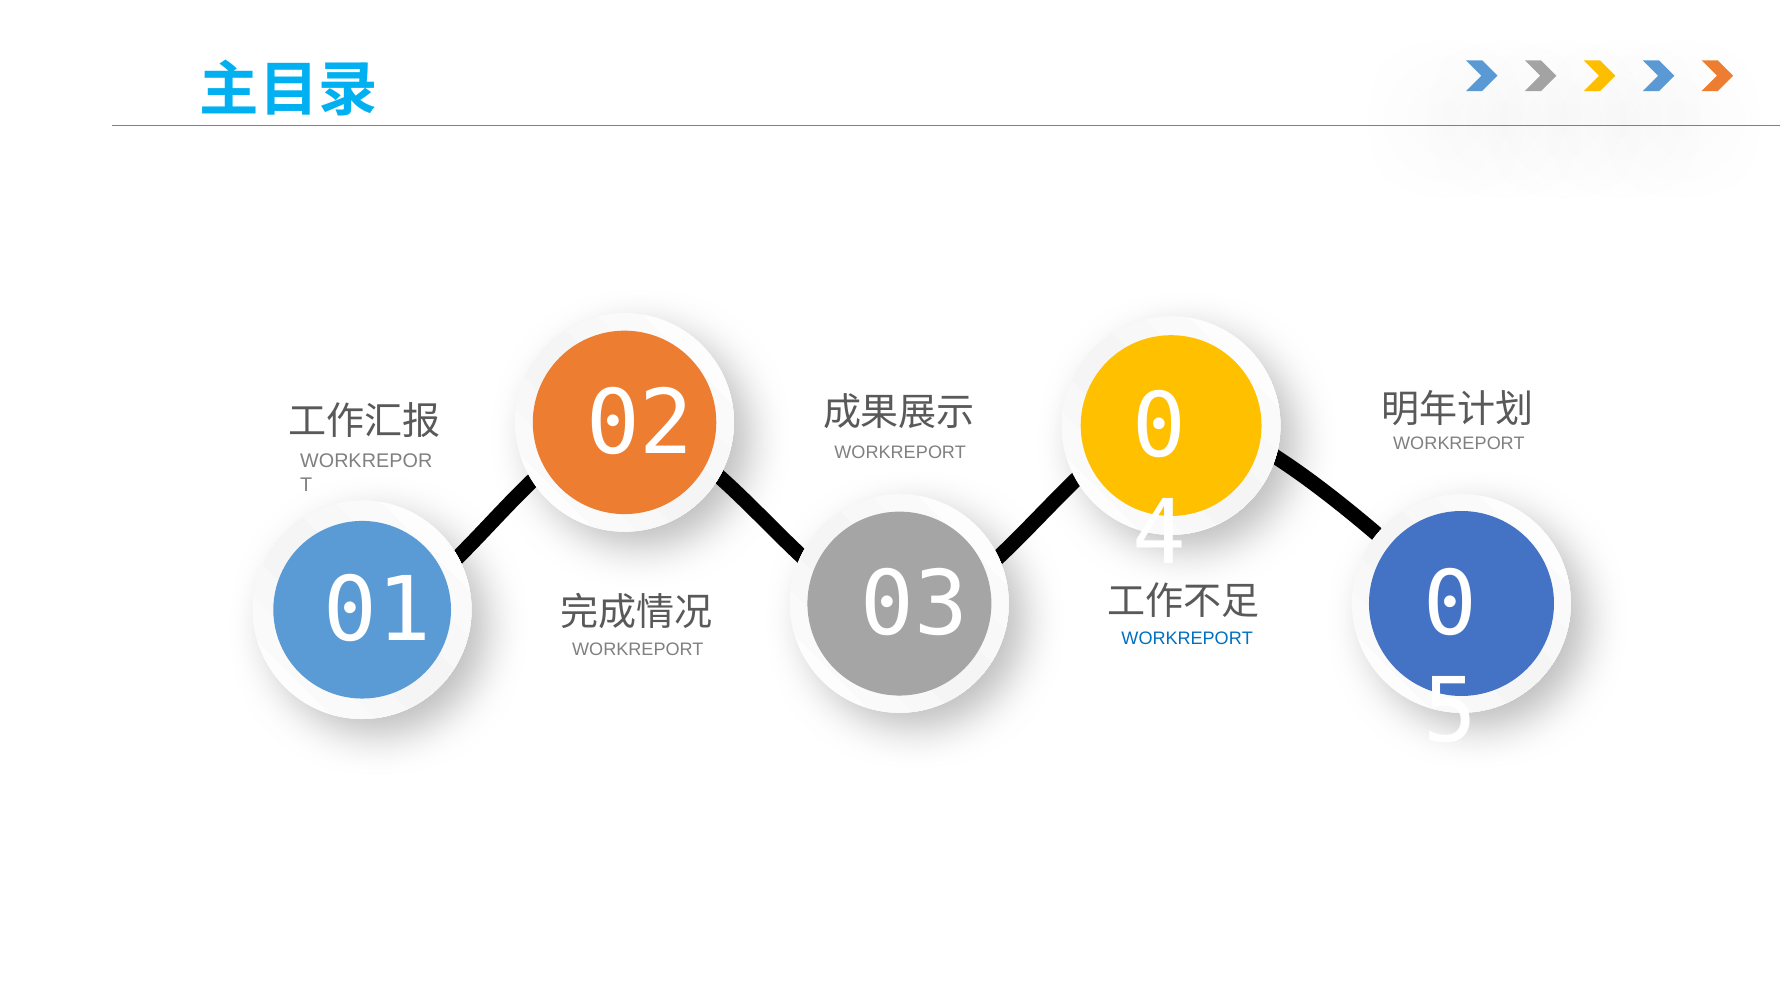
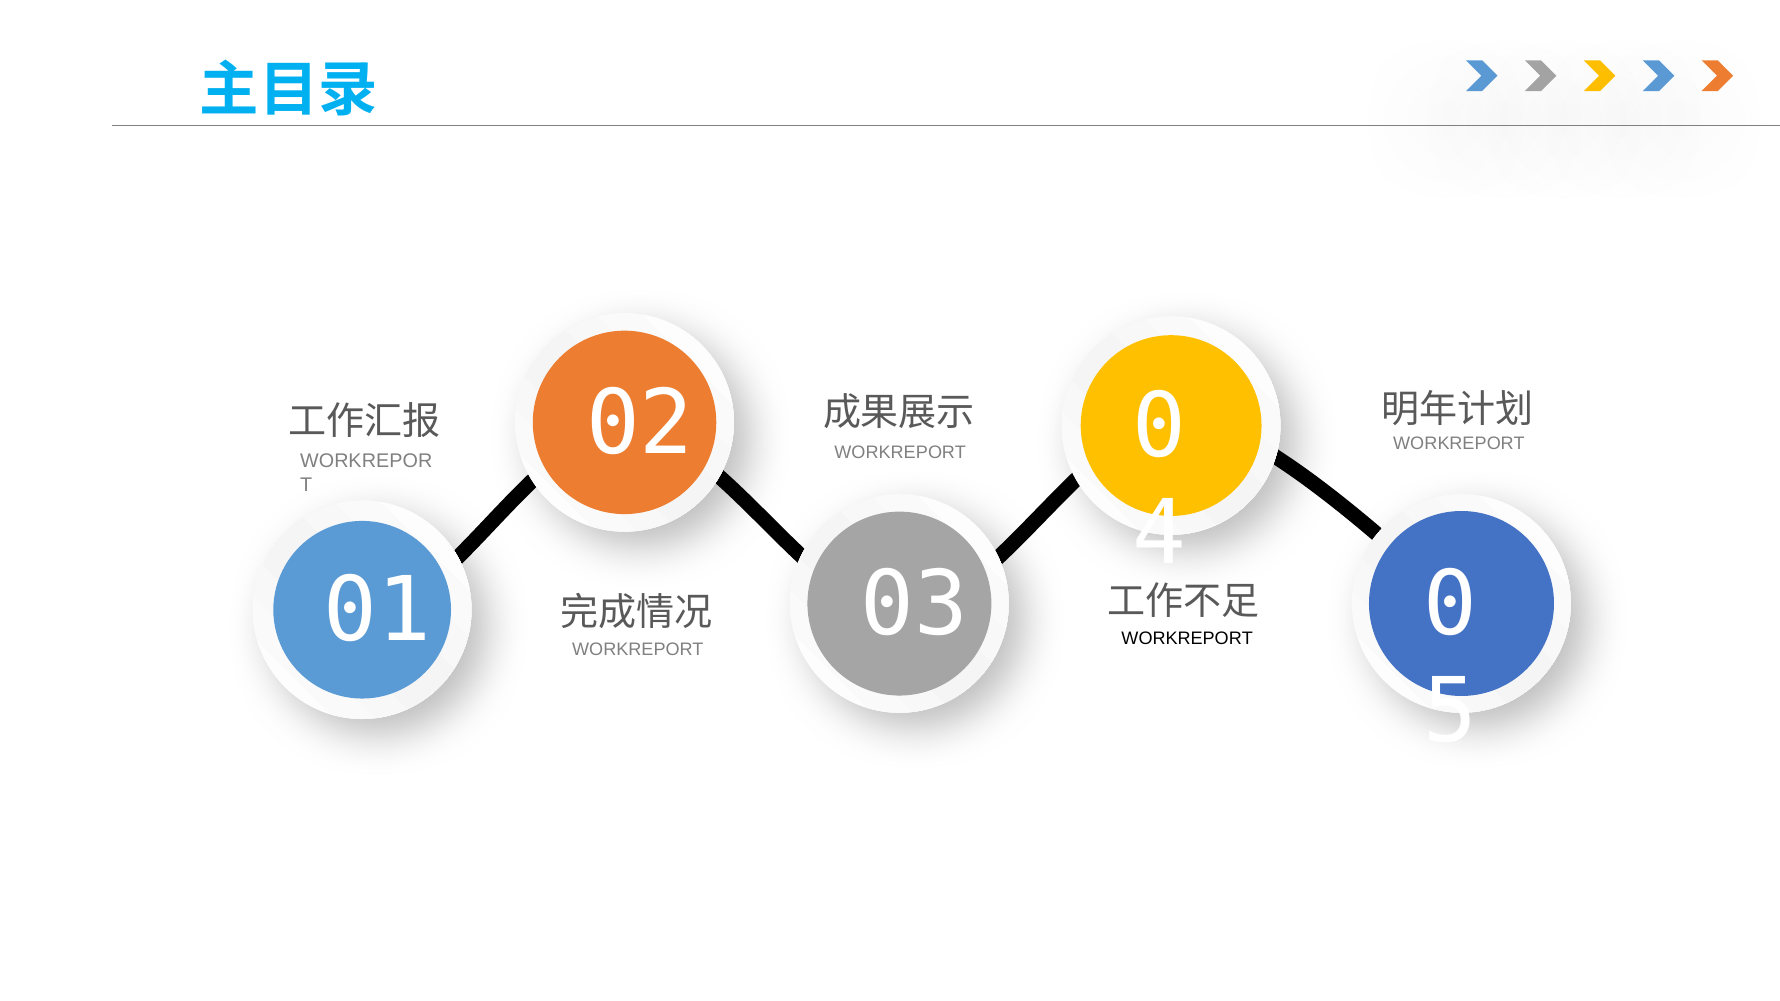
WORKREPORT at (1187, 638) colour: blue -> black
